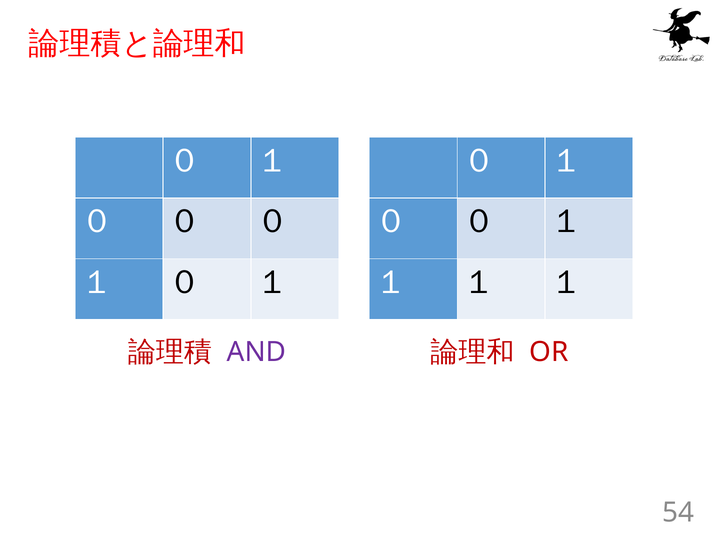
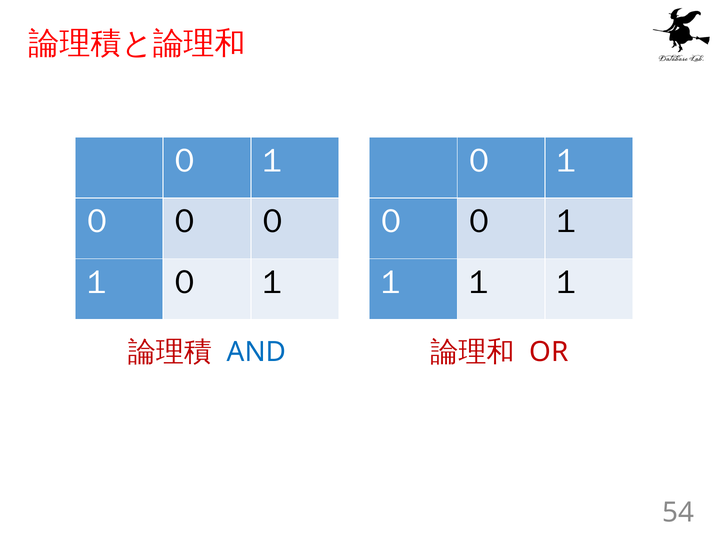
AND colour: purple -> blue
